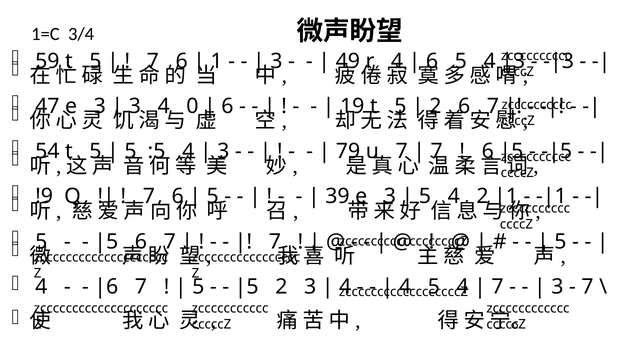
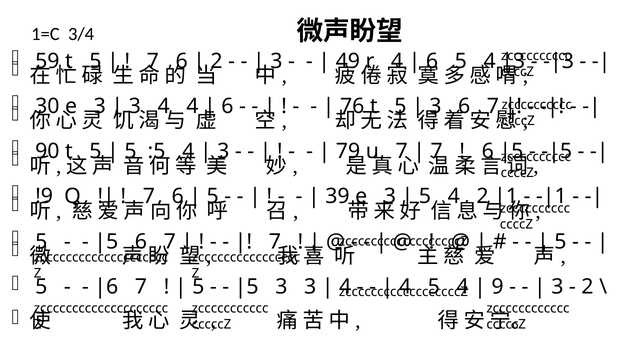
1 at (217, 61): 1 -> 2
47: 47 -> 30
4 0: 0 -> 4
19: 19 -> 76
2 at (435, 106): 2 -> 3
54: 54 -> 90
4 at (41, 287): 4 -> 5
2 at (281, 287): 2 -> 3
7 at (498, 287): 7 -> 9
7 at (587, 287): 7 -> 2
